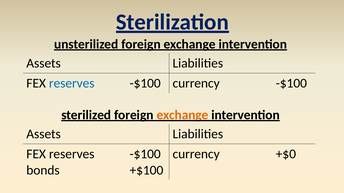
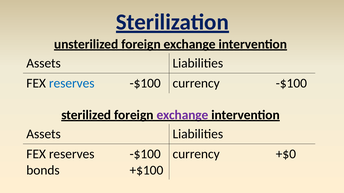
exchange at (182, 115) colour: orange -> purple
